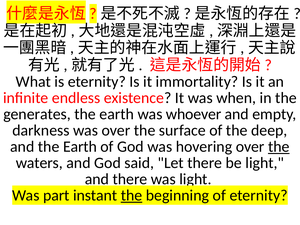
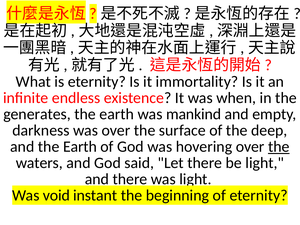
whoever: whoever -> mankind
part: part -> void
the at (132, 195) underline: present -> none
